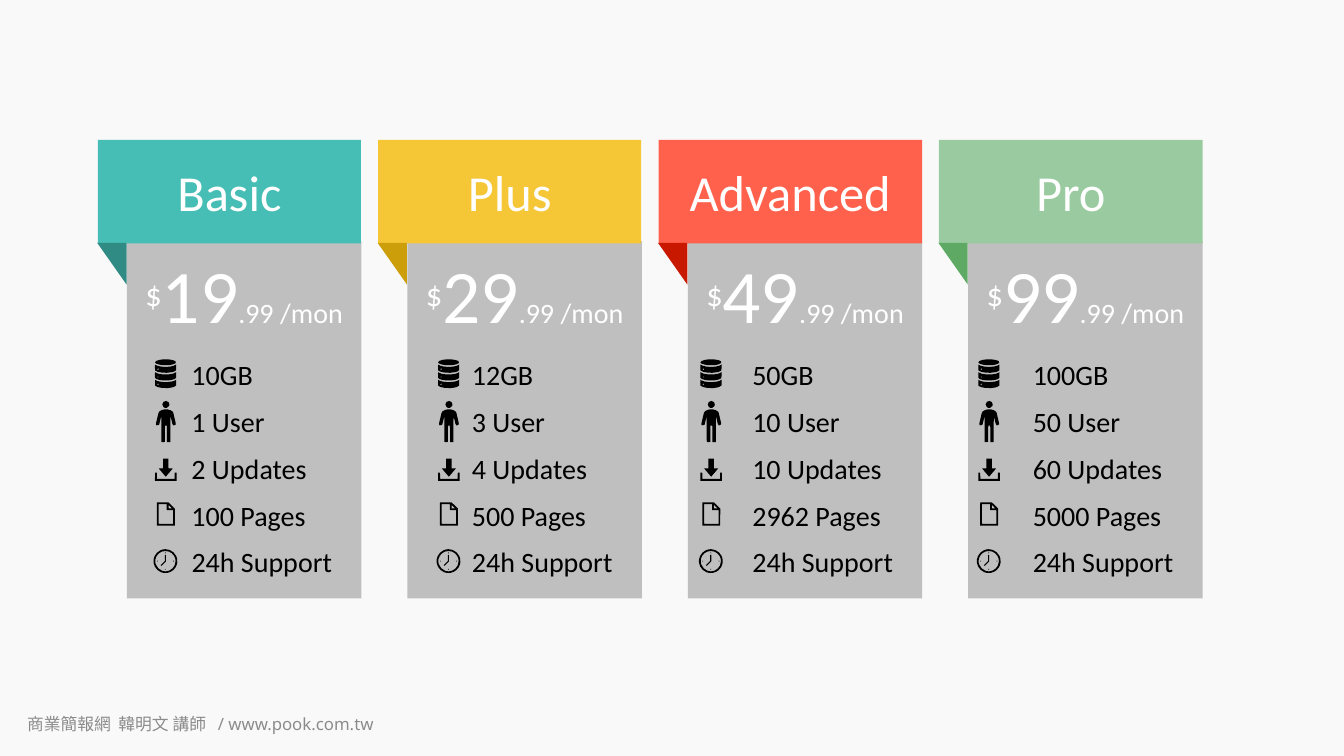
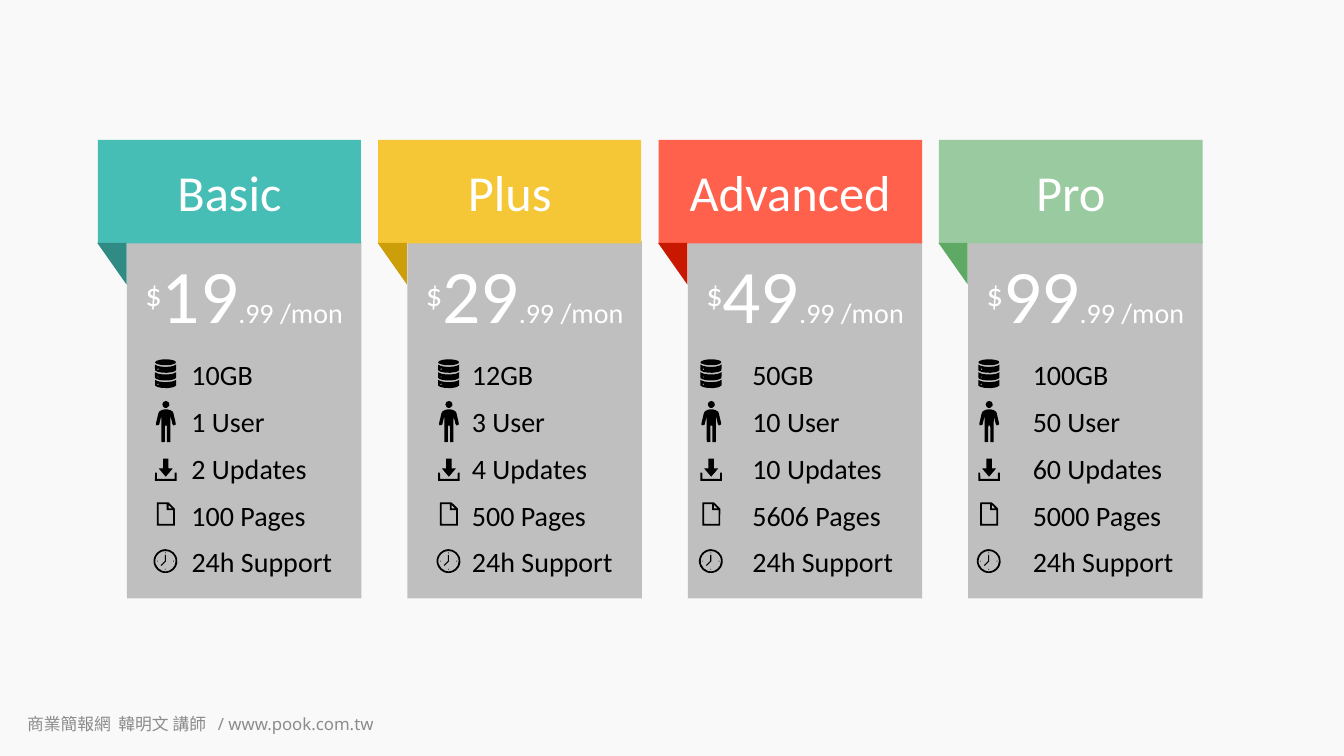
2962: 2962 -> 5606
